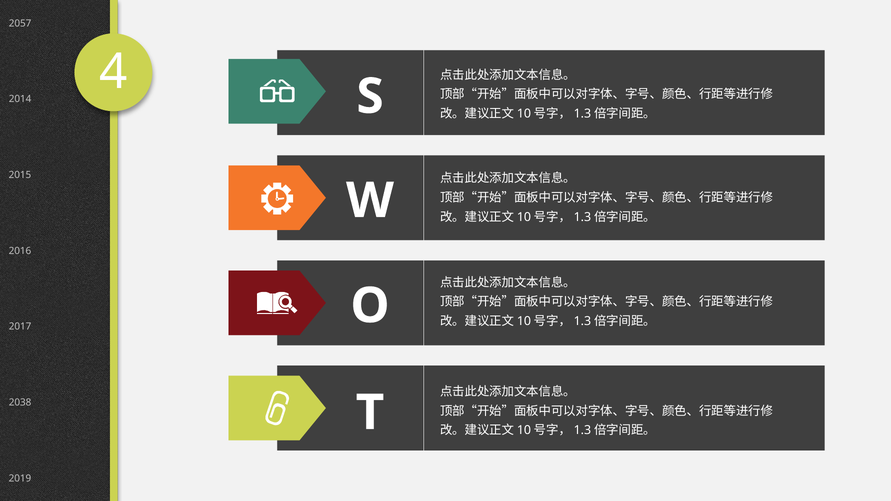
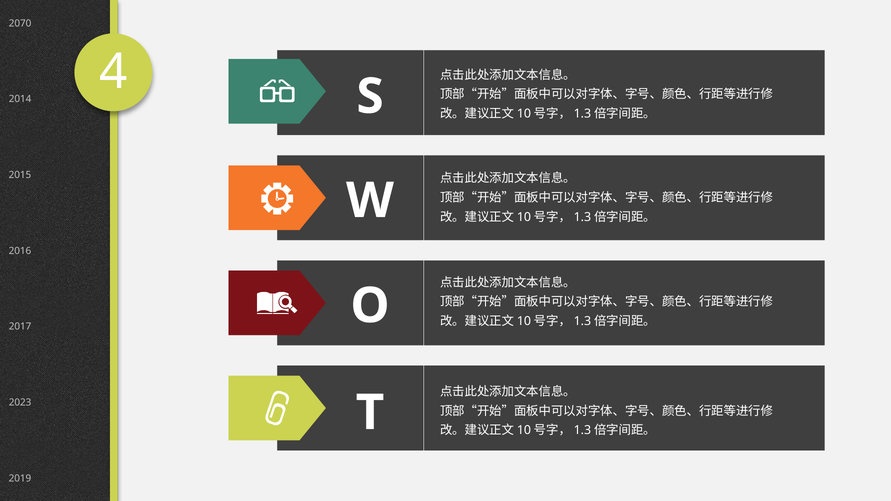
2057: 2057 -> 2070
2038: 2038 -> 2023
